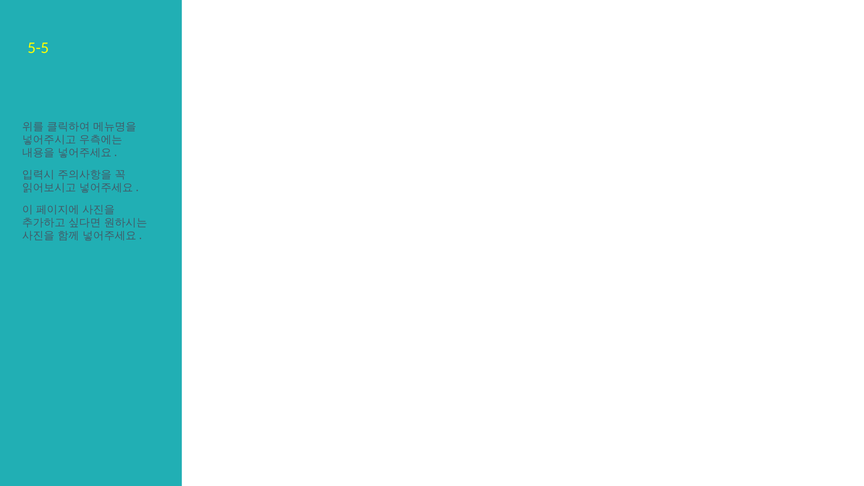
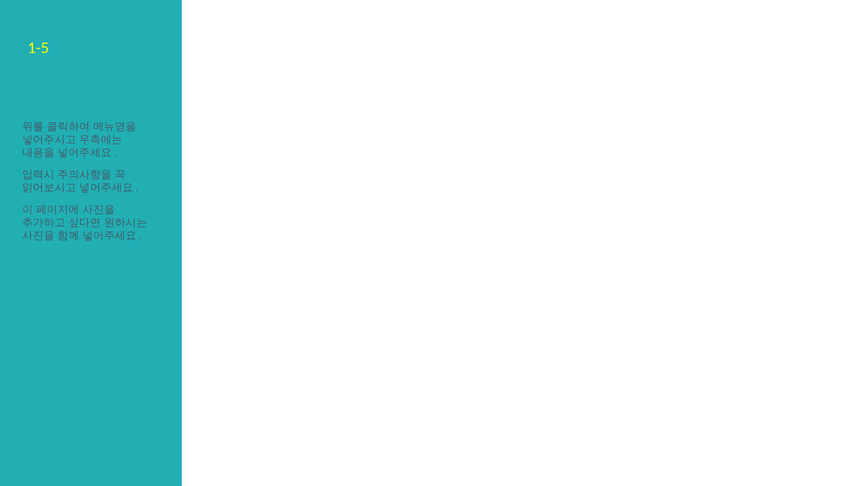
5-5: 5-5 -> 1-5
